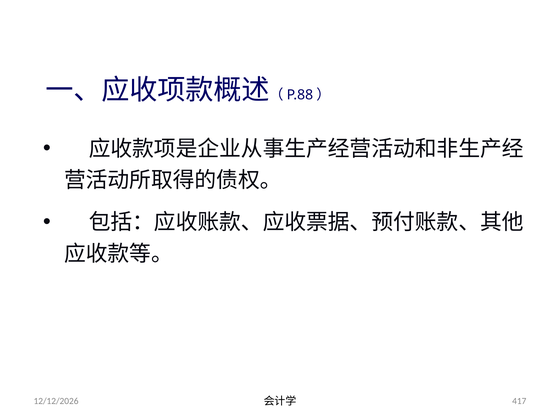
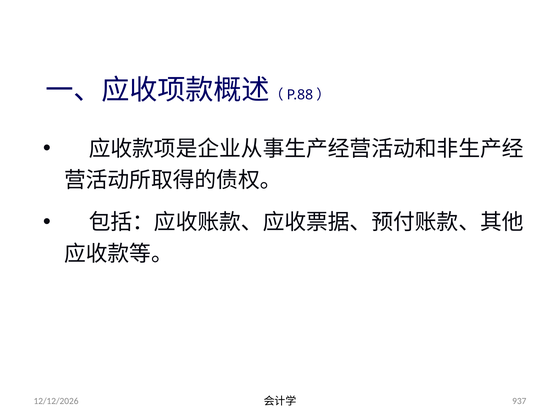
417: 417 -> 937
